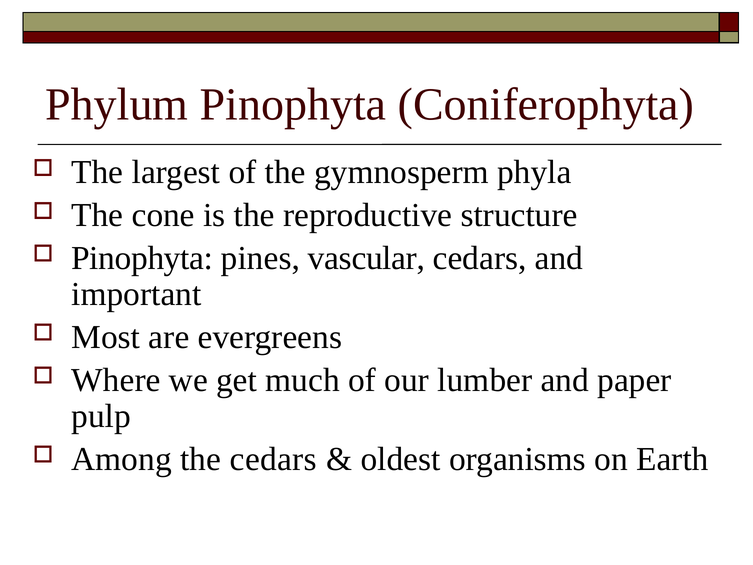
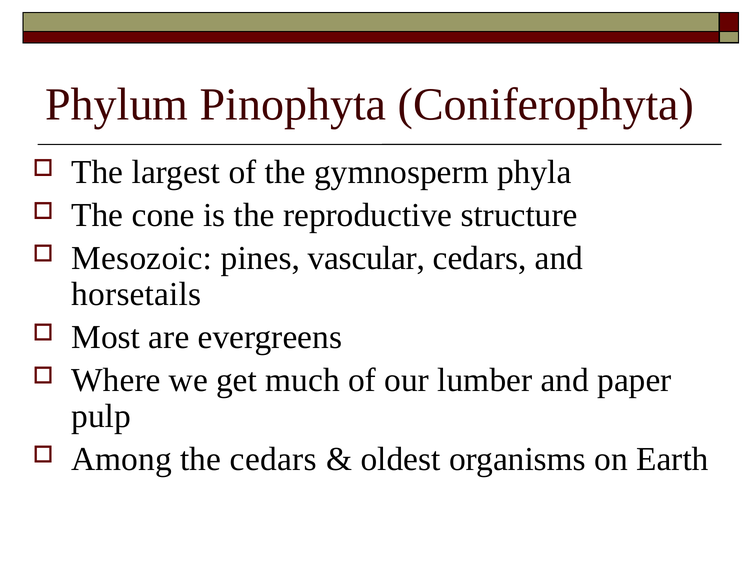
Pinophyta at (142, 258): Pinophyta -> Mesozoic
important: important -> horsetails
